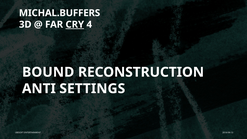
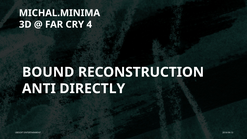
MICHAL.BUFFERS: MICHAL.BUFFERS -> MICHAL.MINIMA
CRY underline: present -> none
SETTINGS: SETTINGS -> DIRECTLY
